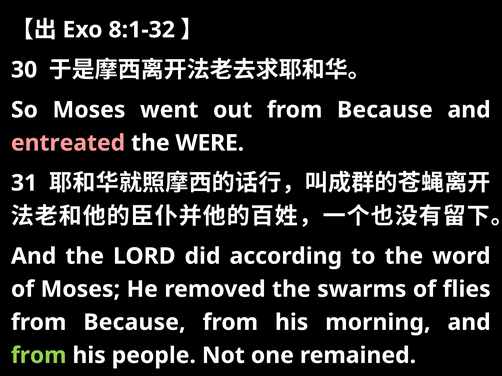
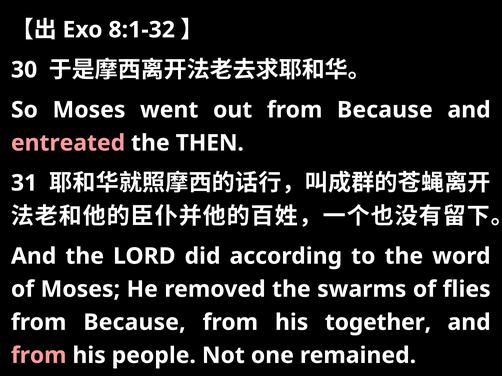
WERE: WERE -> THEN
morning: morning -> together
from at (39, 356) colour: light green -> pink
